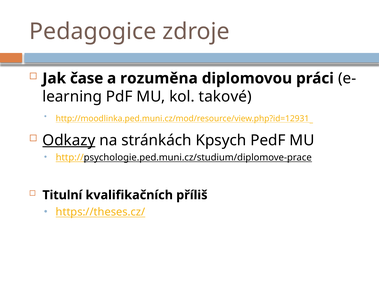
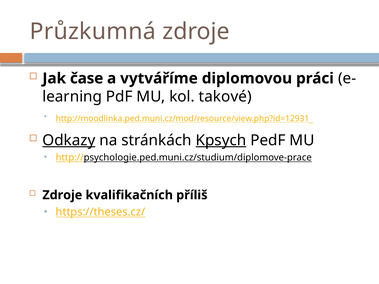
Pedagogice: Pedagogice -> Průzkumná
rozuměna: rozuměna -> vytváříme
Kpsych underline: none -> present
Titulní at (62, 195): Titulní -> Zdroje
